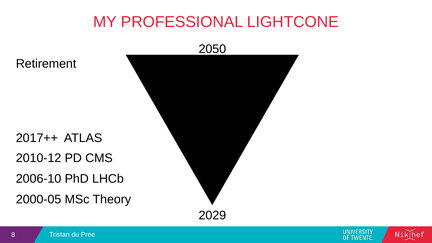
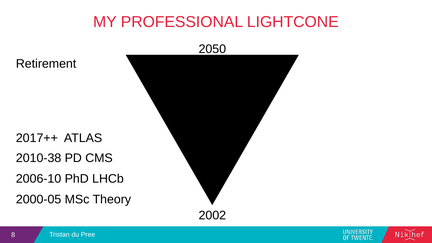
2010-12: 2010-12 -> 2010-38
2029: 2029 -> 2002
